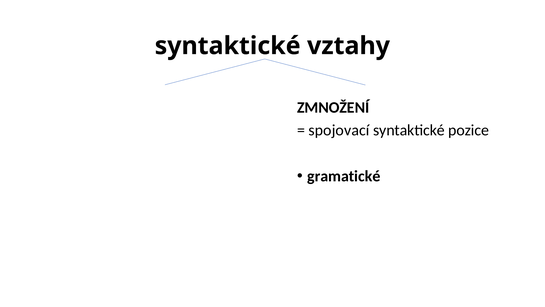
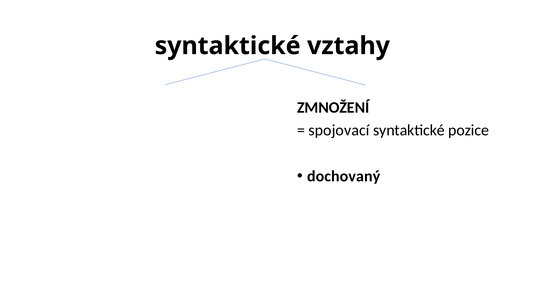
gramatické: gramatické -> dochovaný
